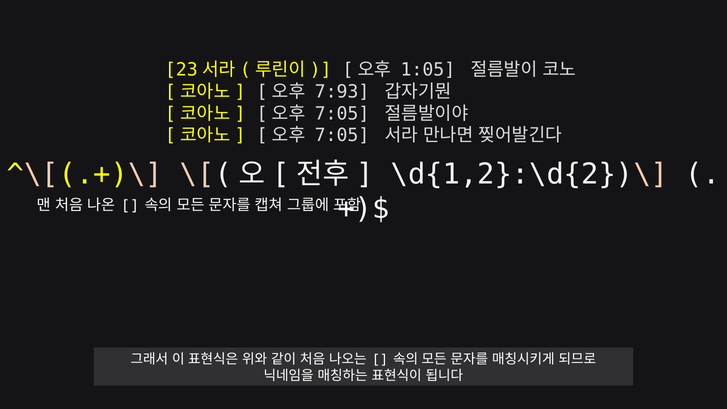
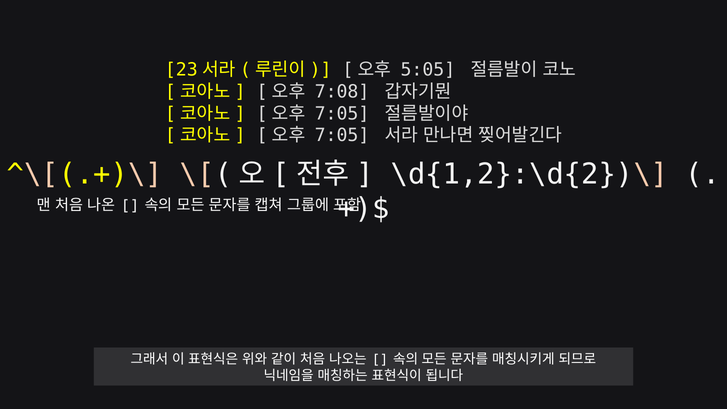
1:05: 1:05 -> 5:05
7:93: 7:93 -> 7:08
